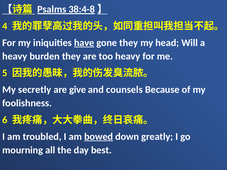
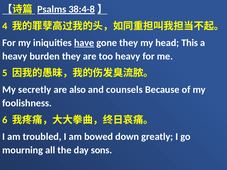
Will: Will -> This
give: give -> also
bowed underline: present -> none
best: best -> sons
